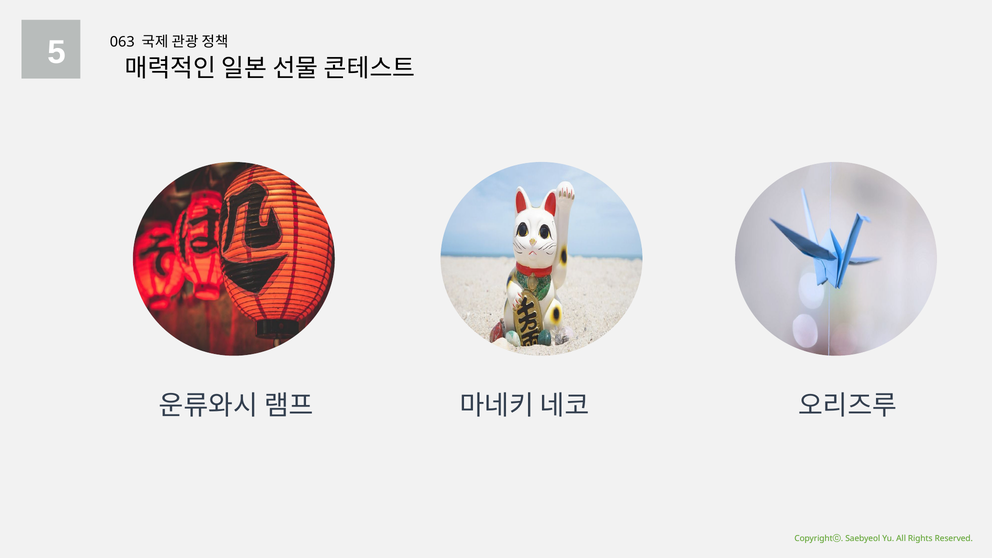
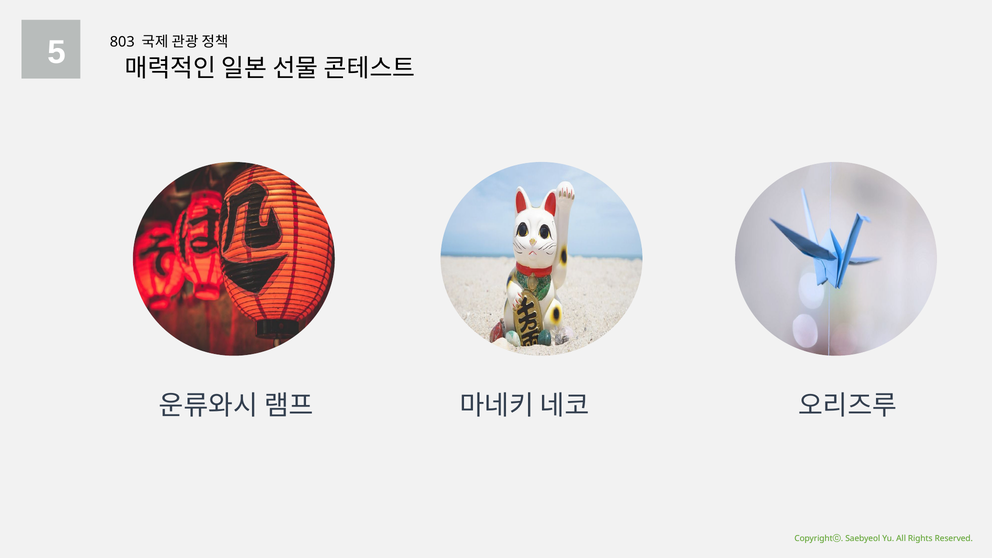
063: 063 -> 803
